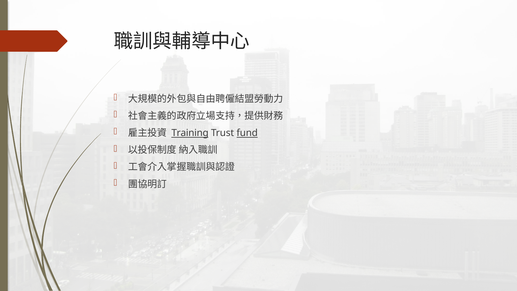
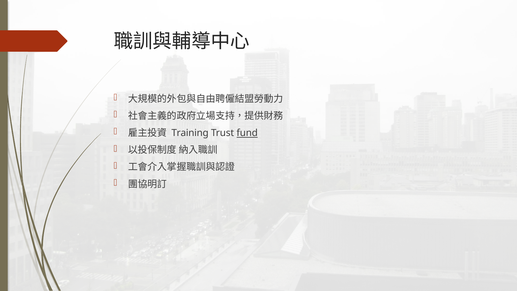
Training underline: present -> none
